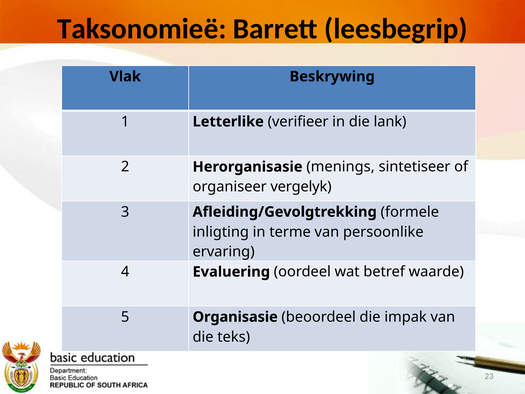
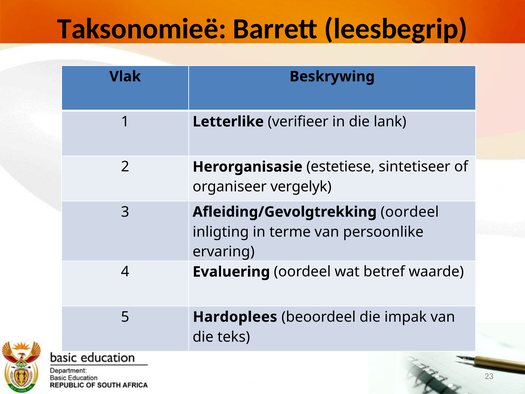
menings: menings -> estetiese
Afleiding/Gevolgtrekking formele: formele -> oordeel
Organisasie: Organisasie -> Hardoplees
